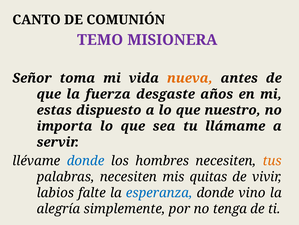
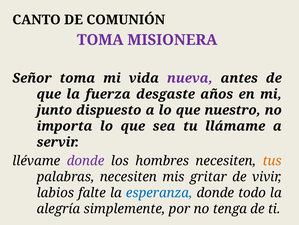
TEMO at (100, 40): TEMO -> TOMA
nueva colour: orange -> purple
estas: estas -> junto
donde at (86, 160) colour: blue -> purple
quitas: quitas -> gritar
vino: vino -> todo
